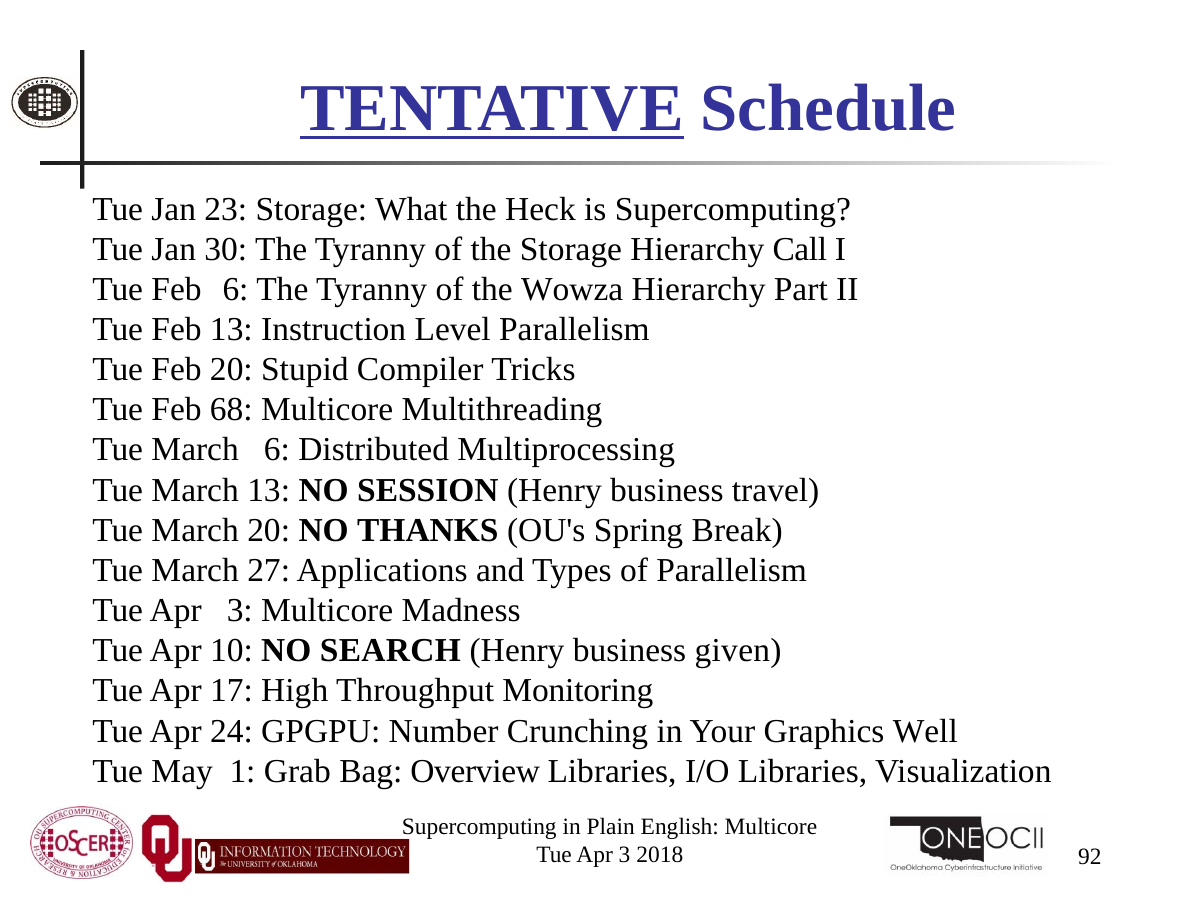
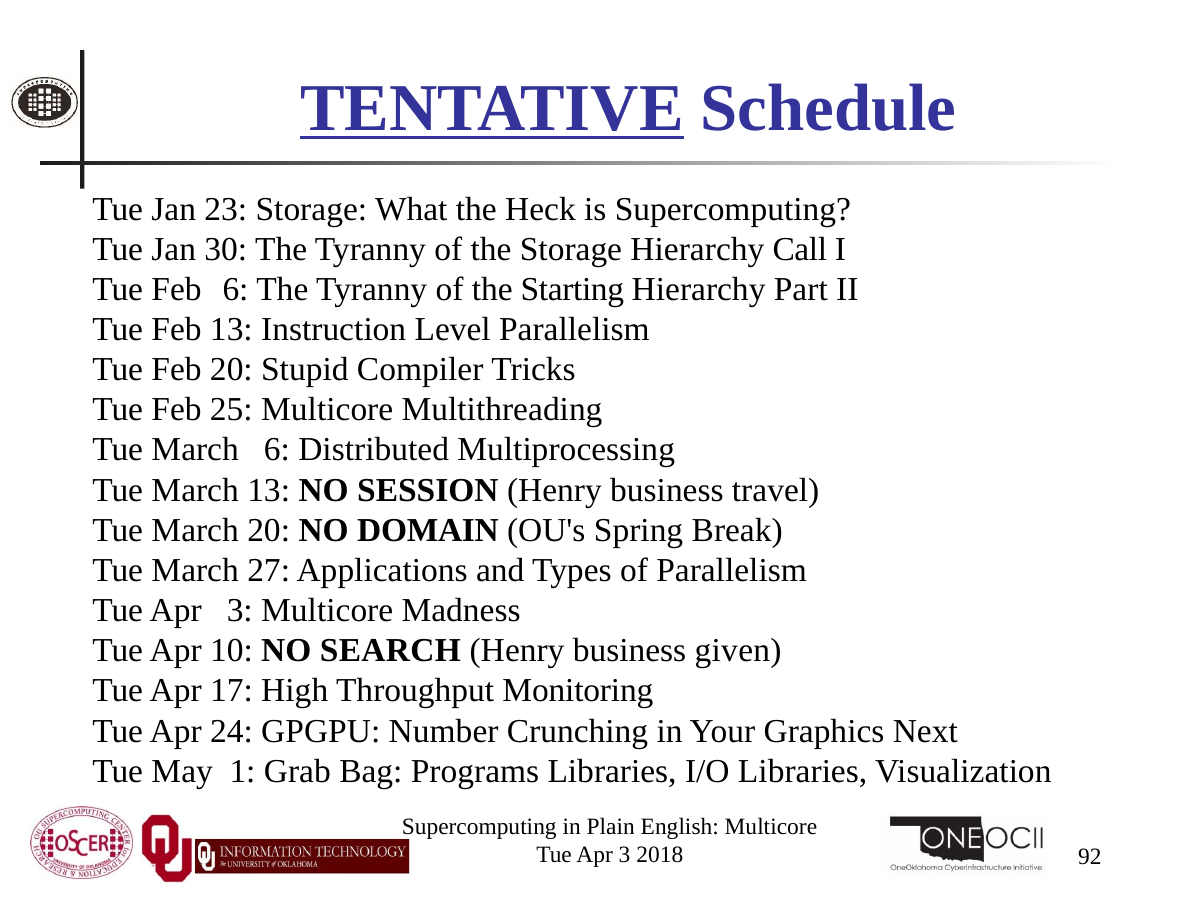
Wowza: Wowza -> Starting
68: 68 -> 25
THANKS: THANKS -> DOMAIN
Well: Well -> Next
Overview: Overview -> Programs
